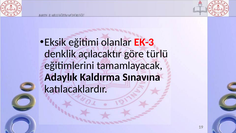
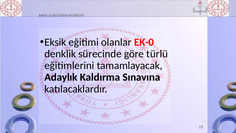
EK-3: EK-3 -> EK-0
açılacaktır: açılacaktır -> sürecinde
